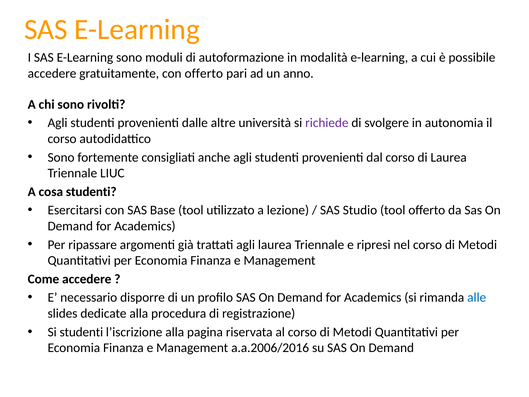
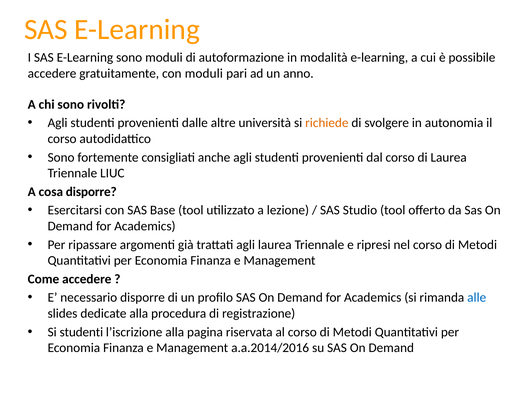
con offerto: offerto -> moduli
richiede colour: purple -> orange
cosa studenti: studenti -> disporre
a.a.2006/2016: a.a.2006/2016 -> a.a.2014/2016
